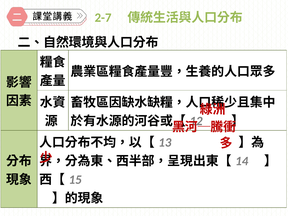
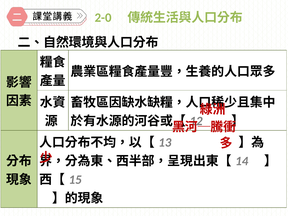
2-7: 2-7 -> 2-0
